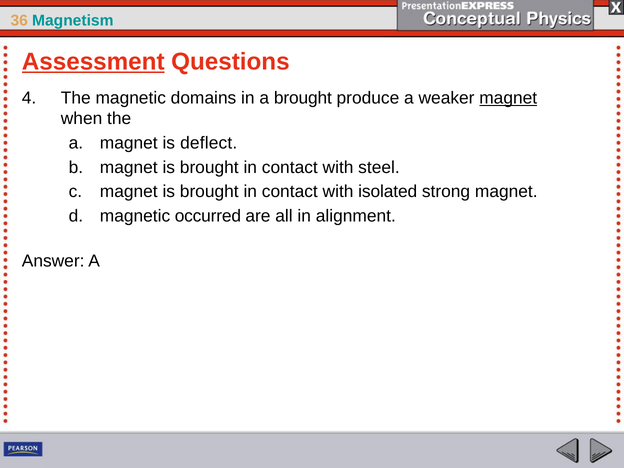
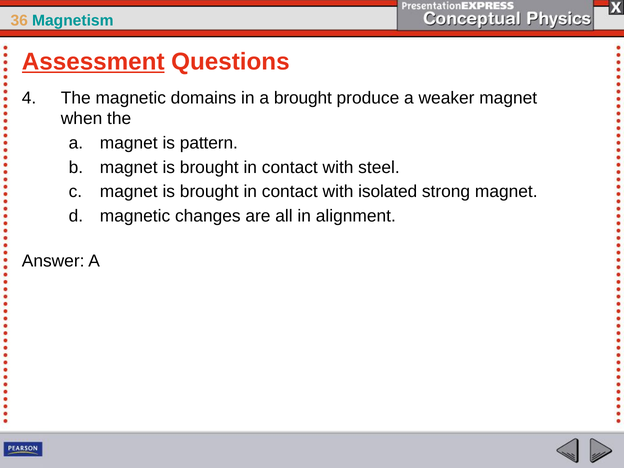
magnet at (508, 98) underline: present -> none
deflect: deflect -> pattern
occurred: occurred -> changes
